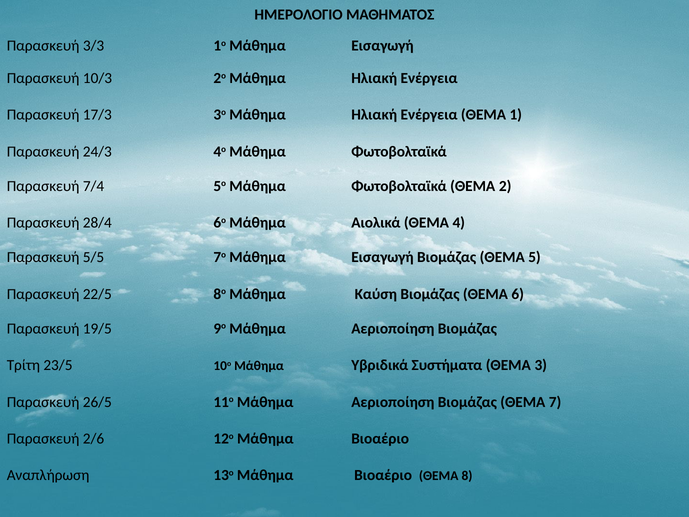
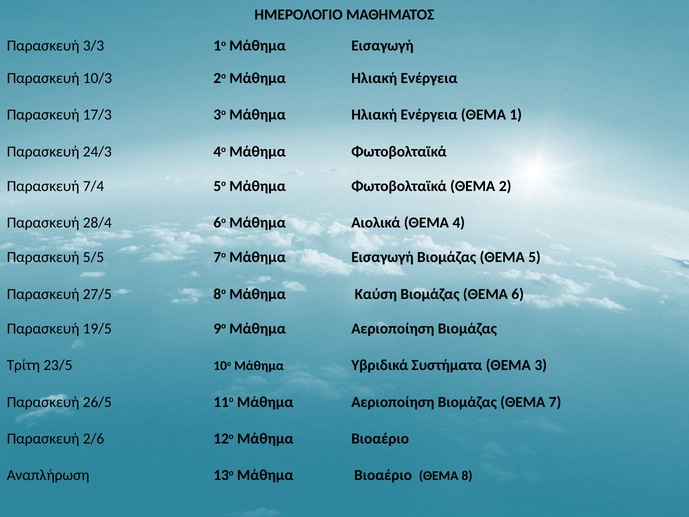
22/5: 22/5 -> 27/5
